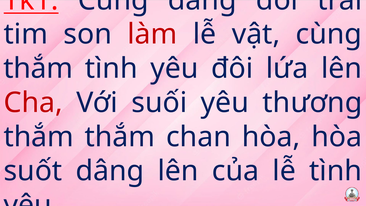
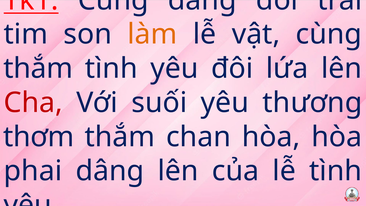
làm colour: red -> orange
thắm at (39, 137): thắm -> thơm
suốt: suốt -> phai
